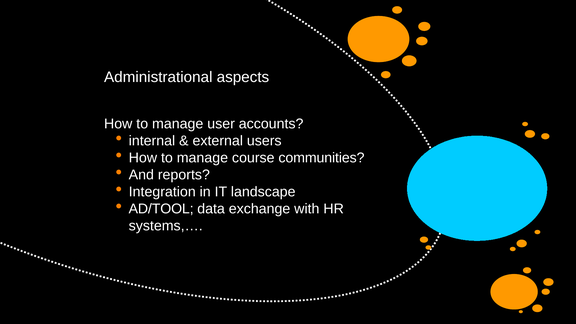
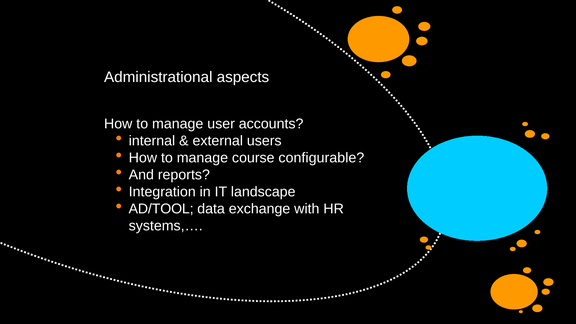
communities: communities -> configurable
